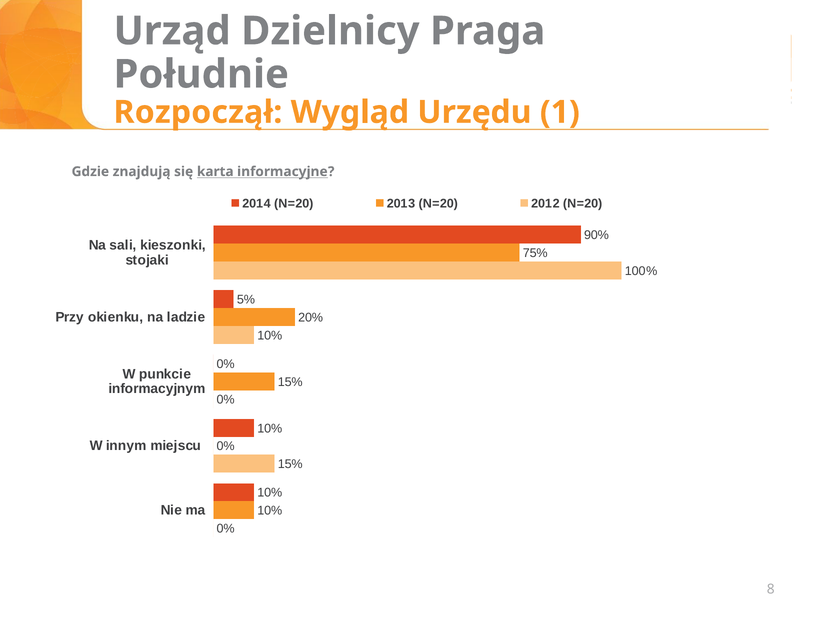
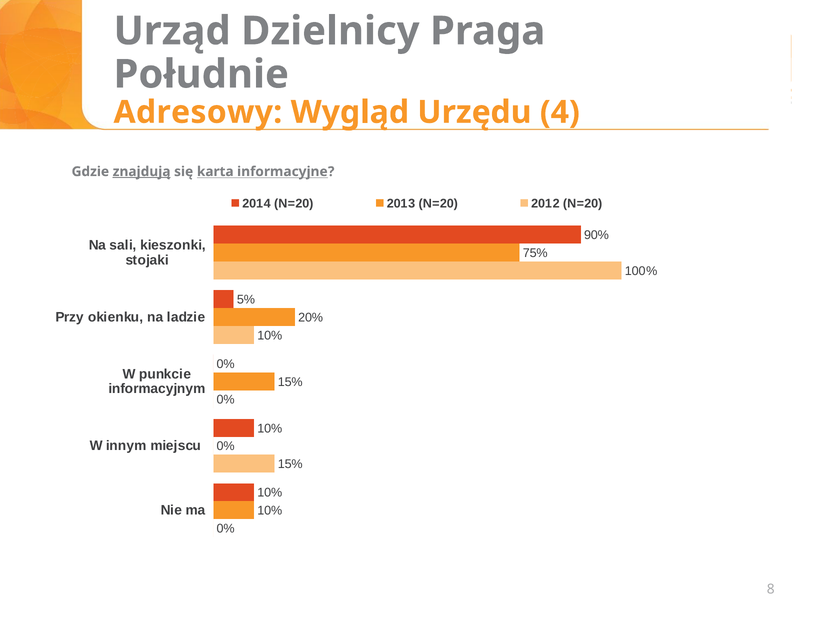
Rozpoczął: Rozpoczął -> Adresowy
1: 1 -> 4
znajdują underline: none -> present
